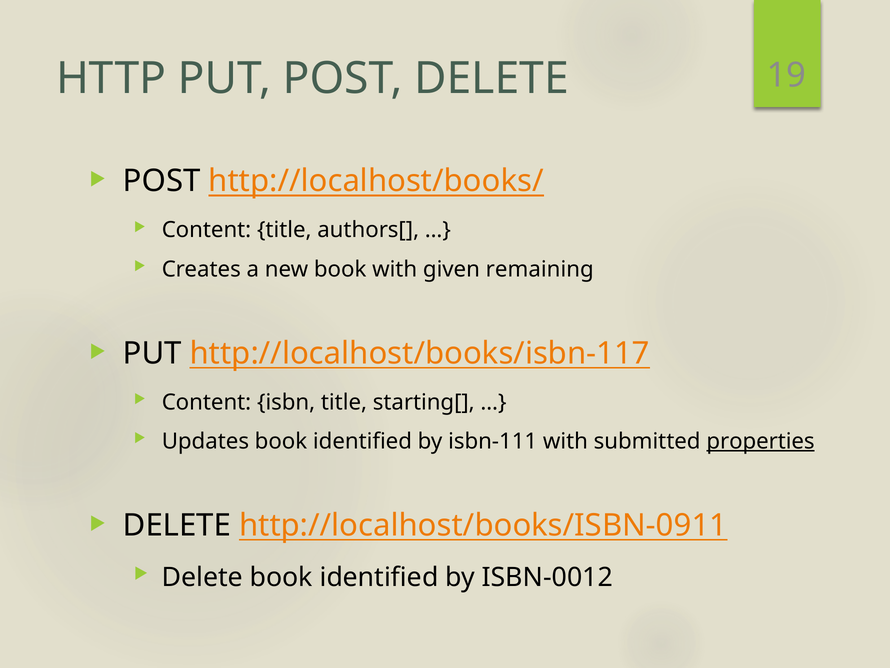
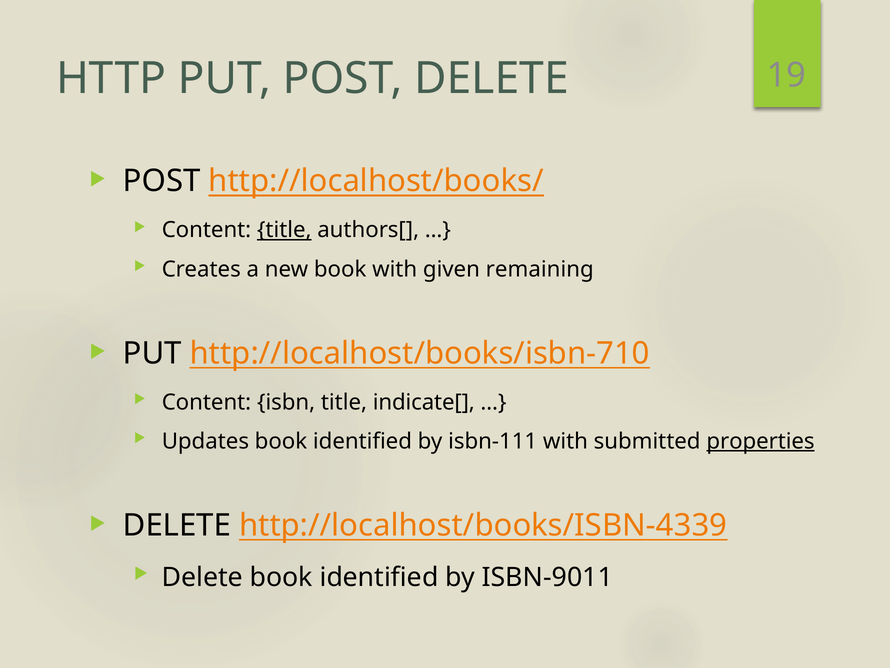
title at (284, 230) underline: none -> present
http://localhost/books/isbn-117: http://localhost/books/isbn-117 -> http://localhost/books/isbn-710
starting[: starting[ -> indicate[
http://localhost/books/ISBN-0911: http://localhost/books/ISBN-0911 -> http://localhost/books/ISBN-4339
ISBN-0012: ISBN-0012 -> ISBN-9011
